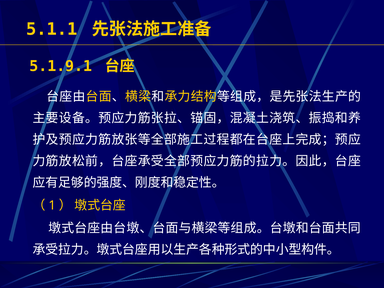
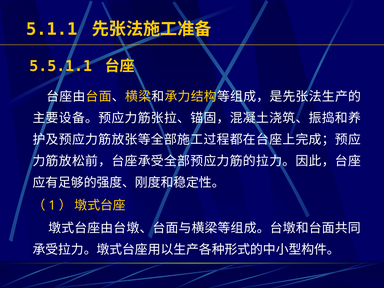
5.1.9.1: 5.1.9.1 -> 5.5.1.1
